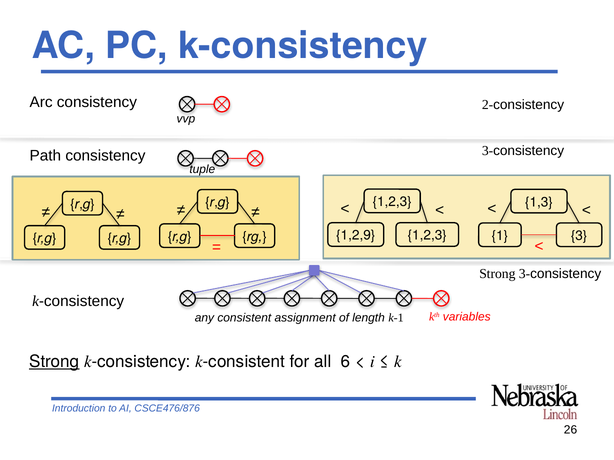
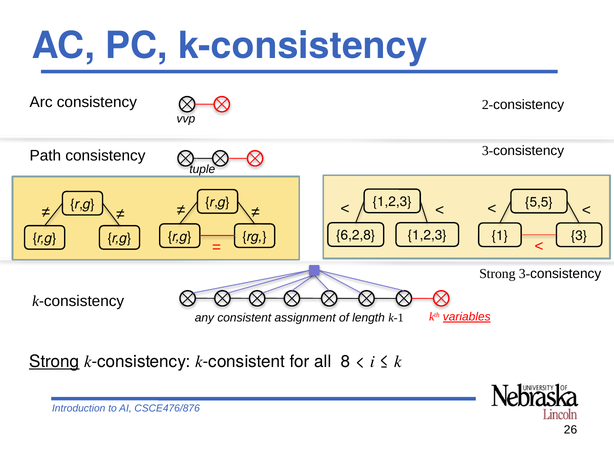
1,3: 1,3 -> 5,5
1,2,9: 1,2,9 -> 6,2,8
variables underline: none -> present
6: 6 -> 8
